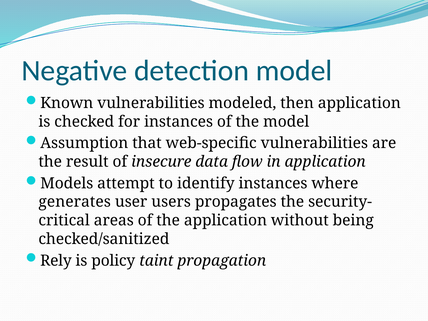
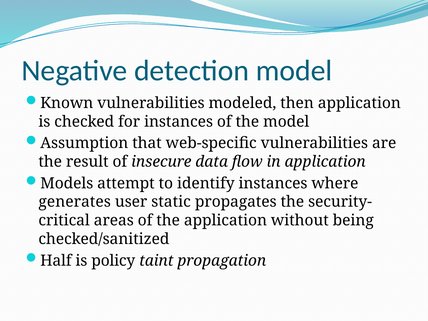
users: users -> static
Rely: Rely -> Half
